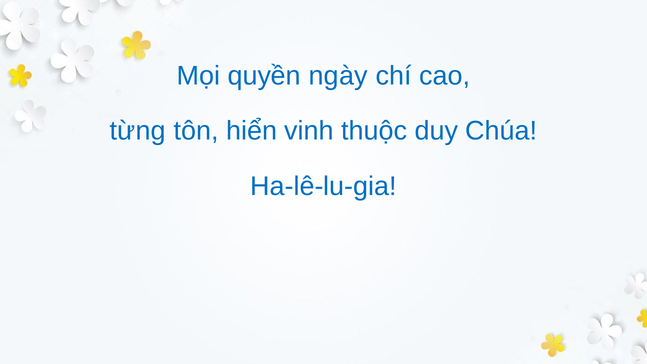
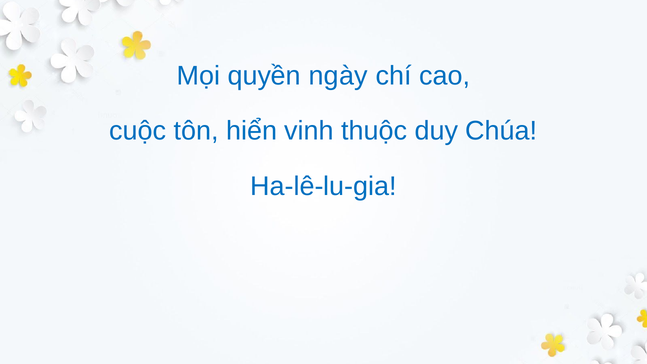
từng: từng -> cuộc
